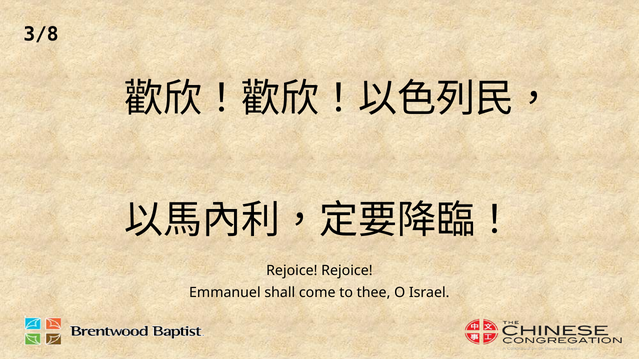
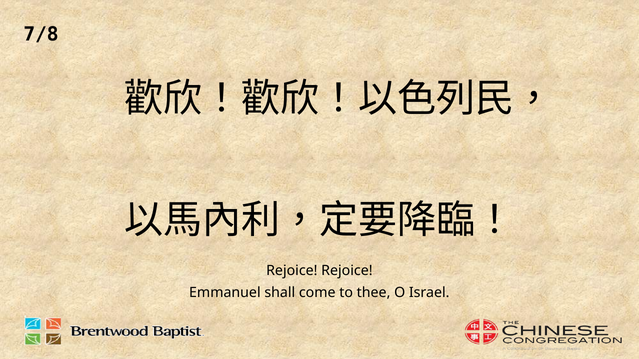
3/8: 3/8 -> 7/8
